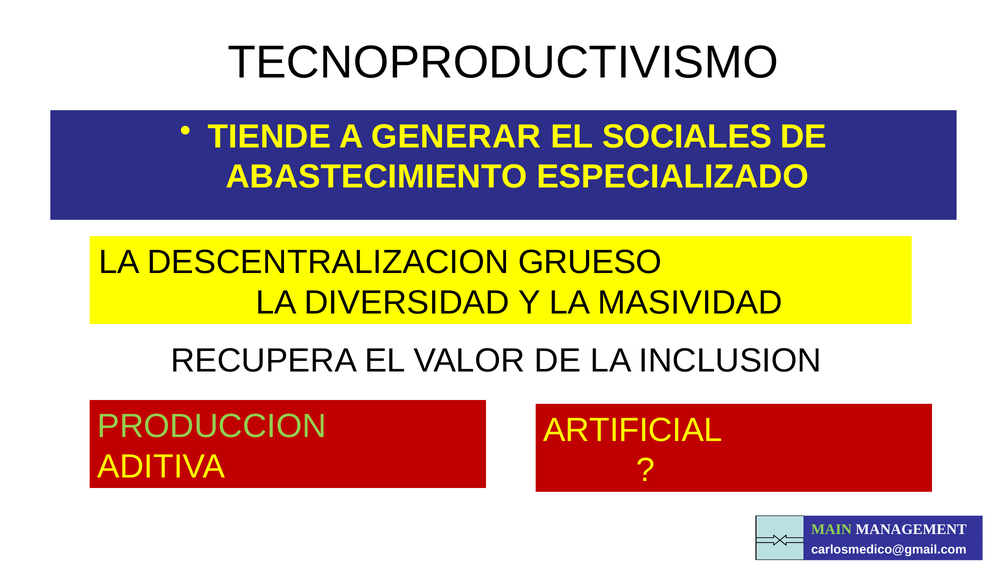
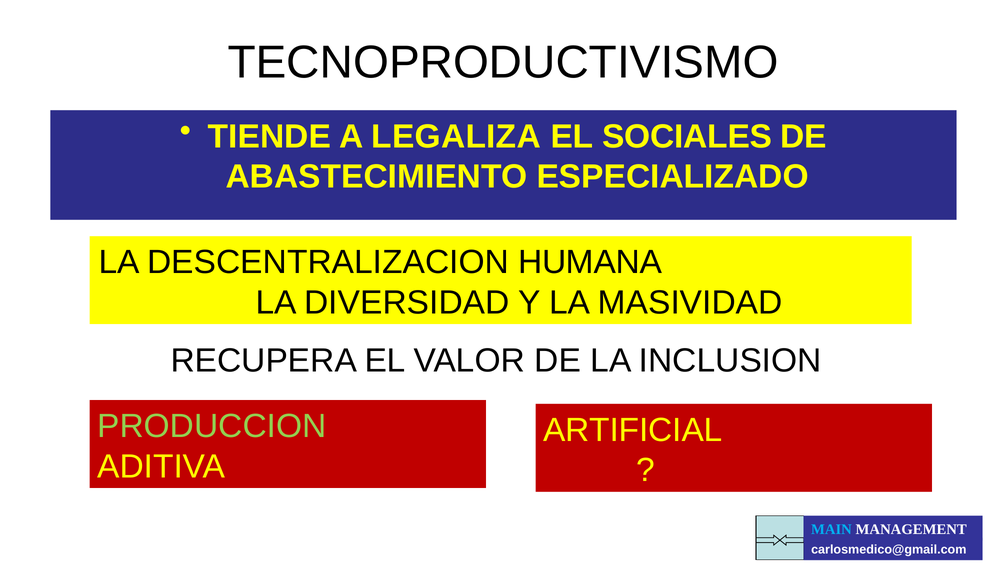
GENERAR: GENERAR -> LEGALIZA
GRUESO: GRUESO -> HUMANA
MAIN colour: light green -> light blue
